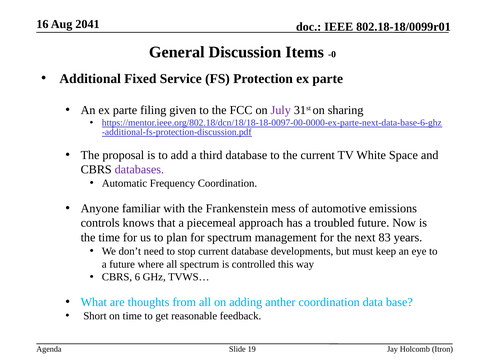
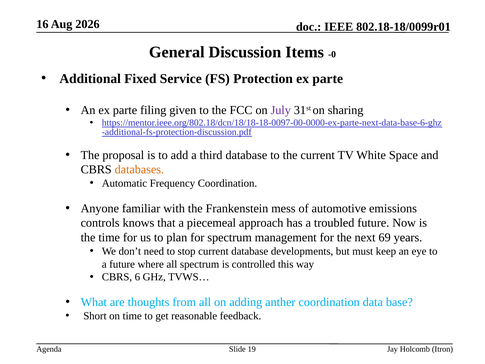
2041: 2041 -> 2026
databases colour: purple -> orange
83: 83 -> 69
